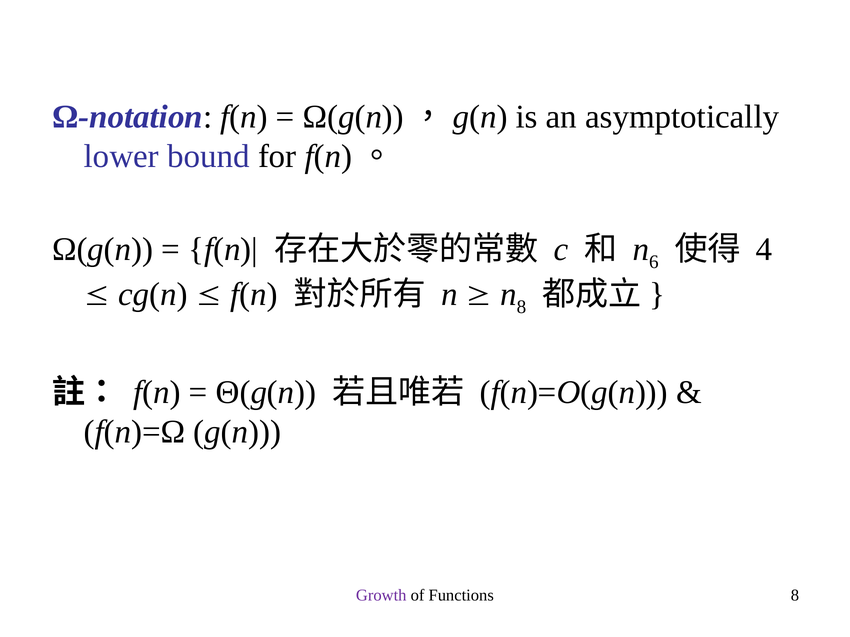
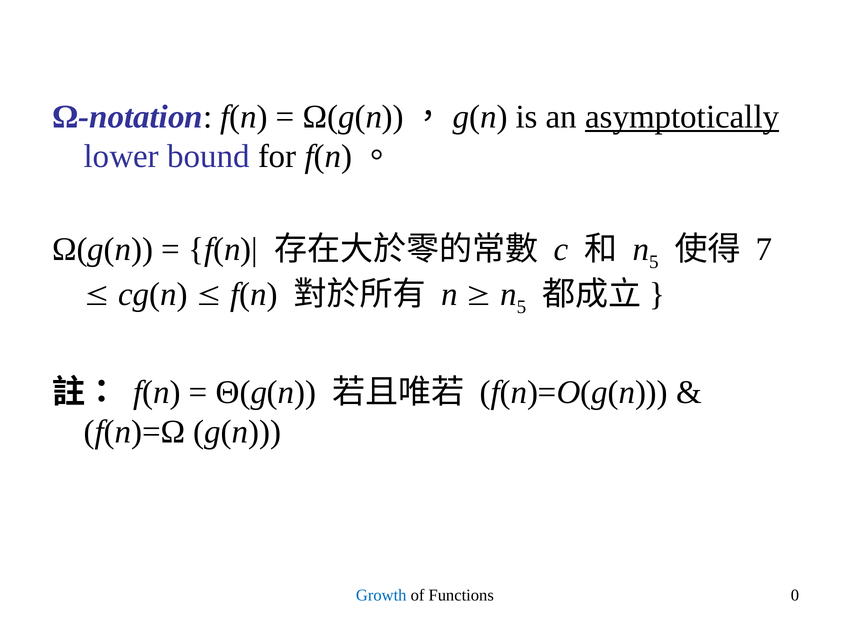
asymptotically underline: none -> present
6 at (654, 262): 6 -> 5
4: 4 -> 7
8 at (521, 307): 8 -> 5
Growth colour: purple -> blue
Functions 8: 8 -> 0
